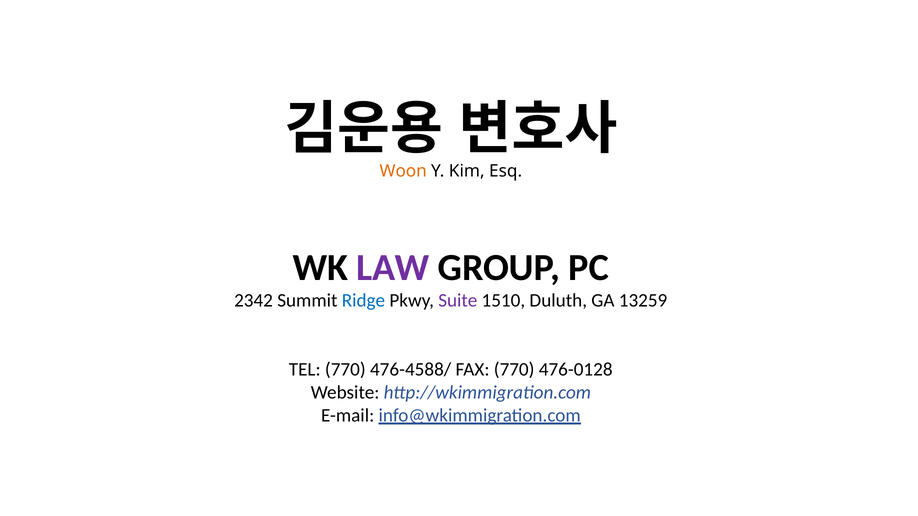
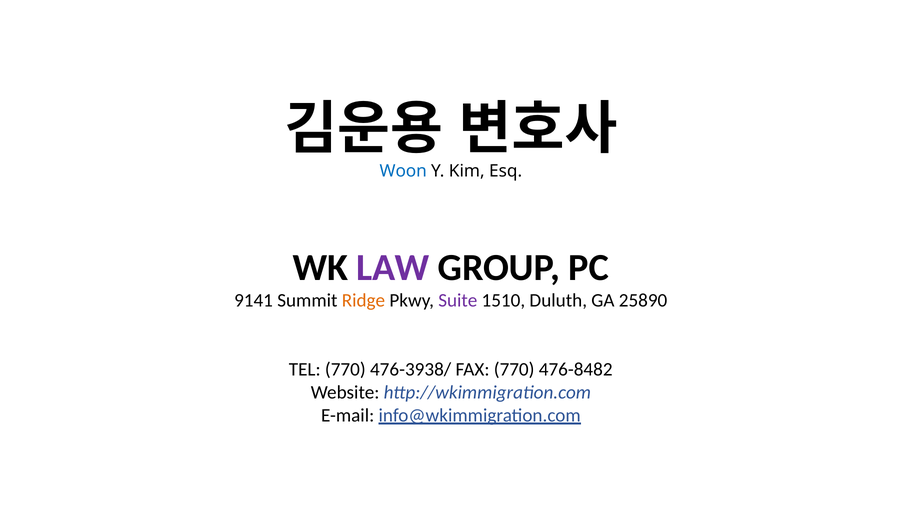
Woon colour: orange -> blue
2342: 2342 -> 9141
Ridge colour: blue -> orange
13259: 13259 -> 25890
476-4588/: 476-4588/ -> 476-3938/
476-0128: 476-0128 -> 476-8482
